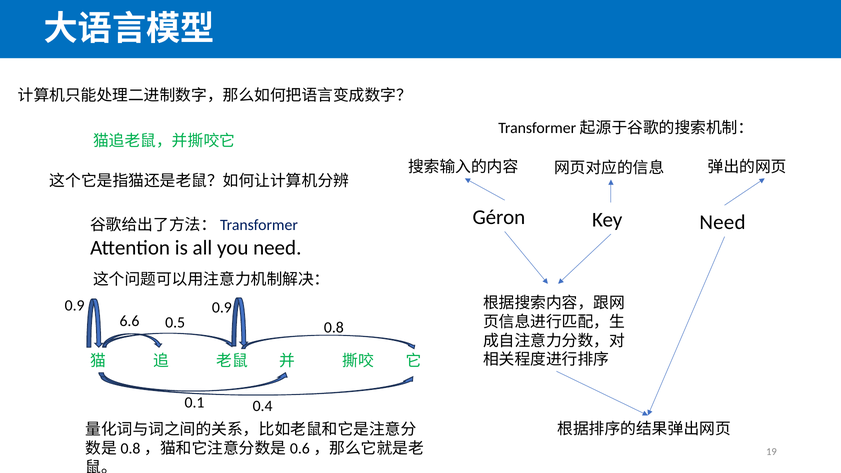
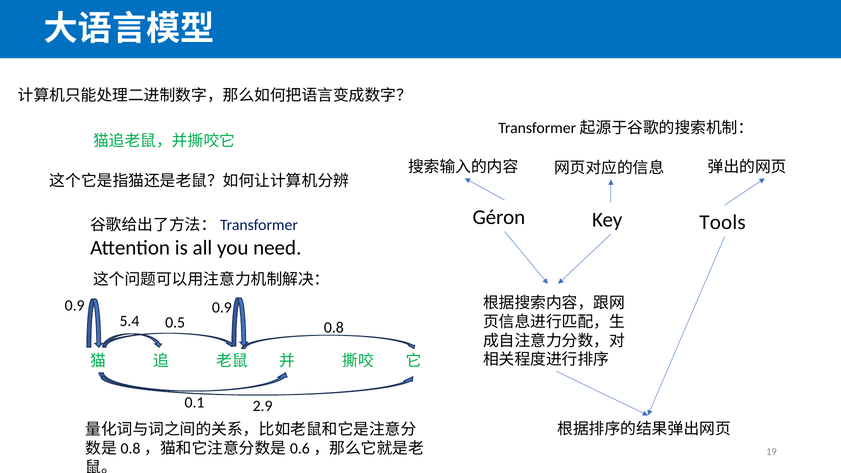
Key Need: Need -> Tools
6.6: 6.6 -> 5.4
0.4: 0.4 -> 2.9
